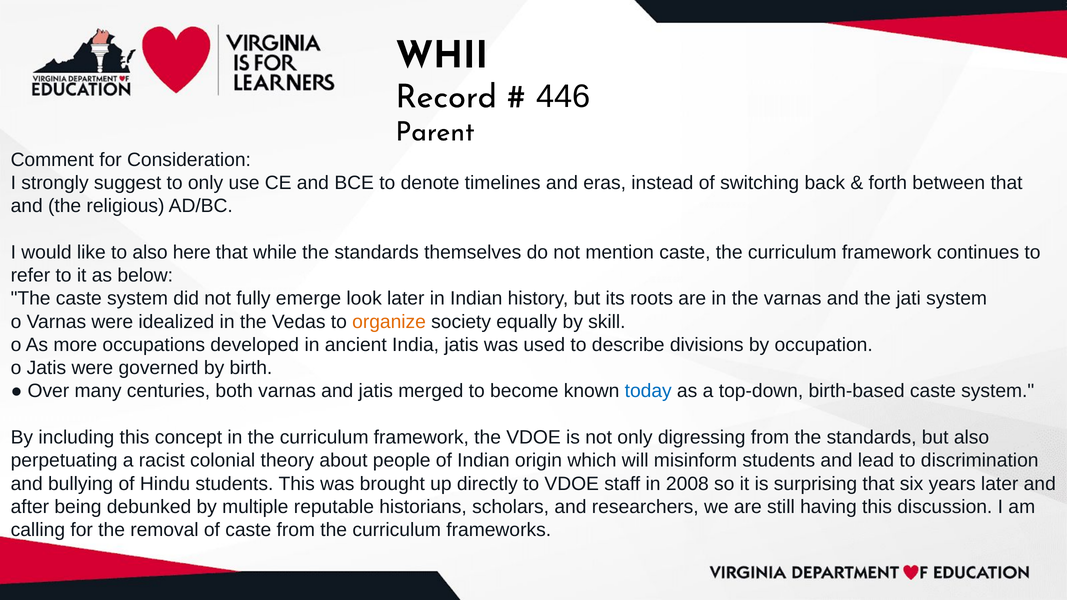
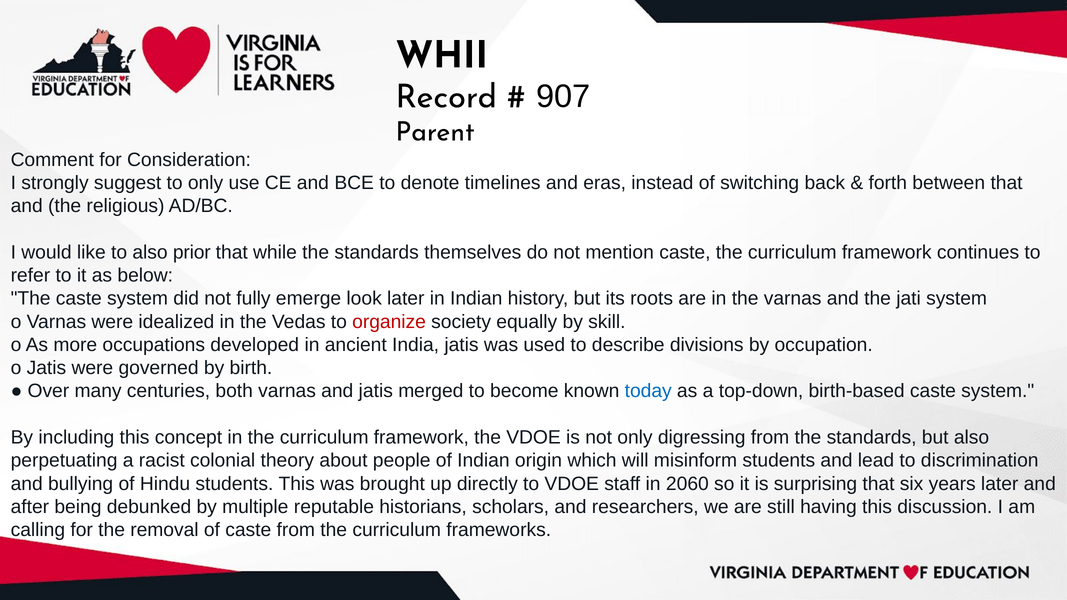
446: 446 -> 907
here: here -> prior
organize colour: orange -> red
2008: 2008 -> 2060
